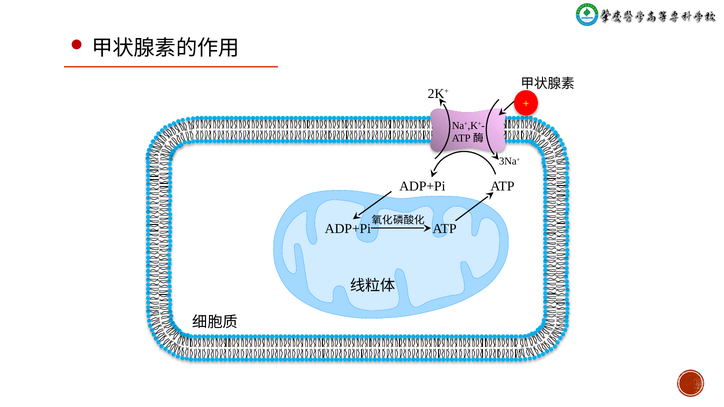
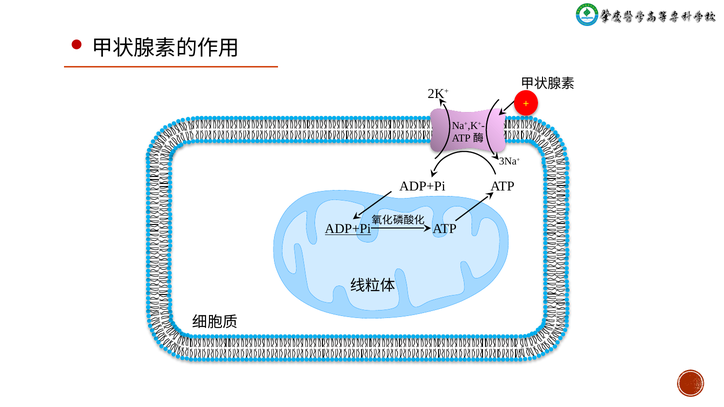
ADP+Pi at (348, 229) underline: none -> present
